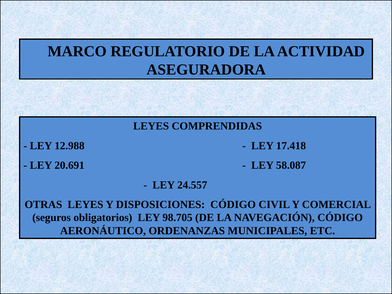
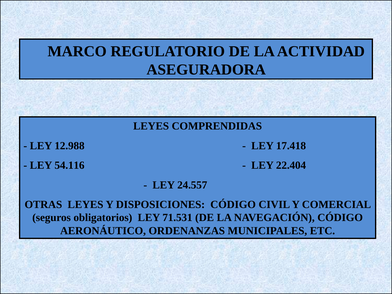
20.691: 20.691 -> 54.116
58.087: 58.087 -> 22.404
98.705: 98.705 -> 71.531
